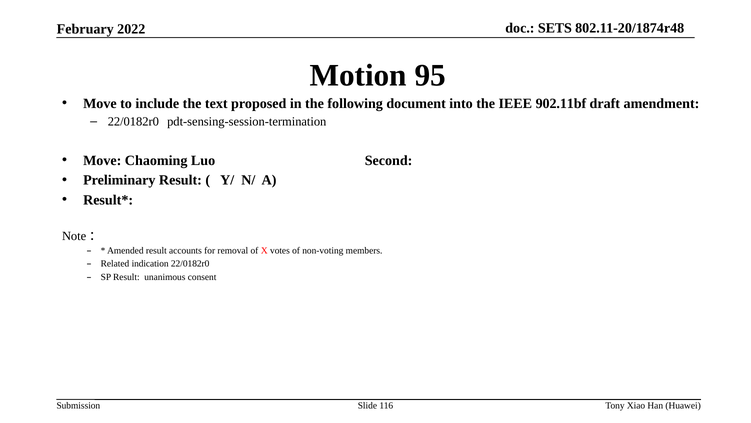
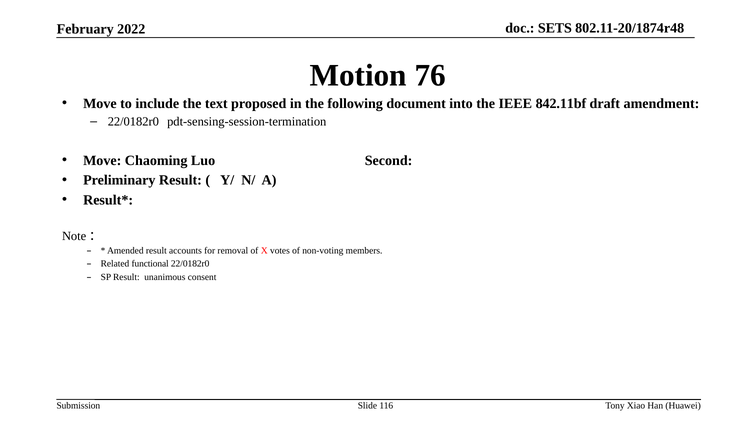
95: 95 -> 76
902.11bf: 902.11bf -> 842.11bf
indication: indication -> functional
